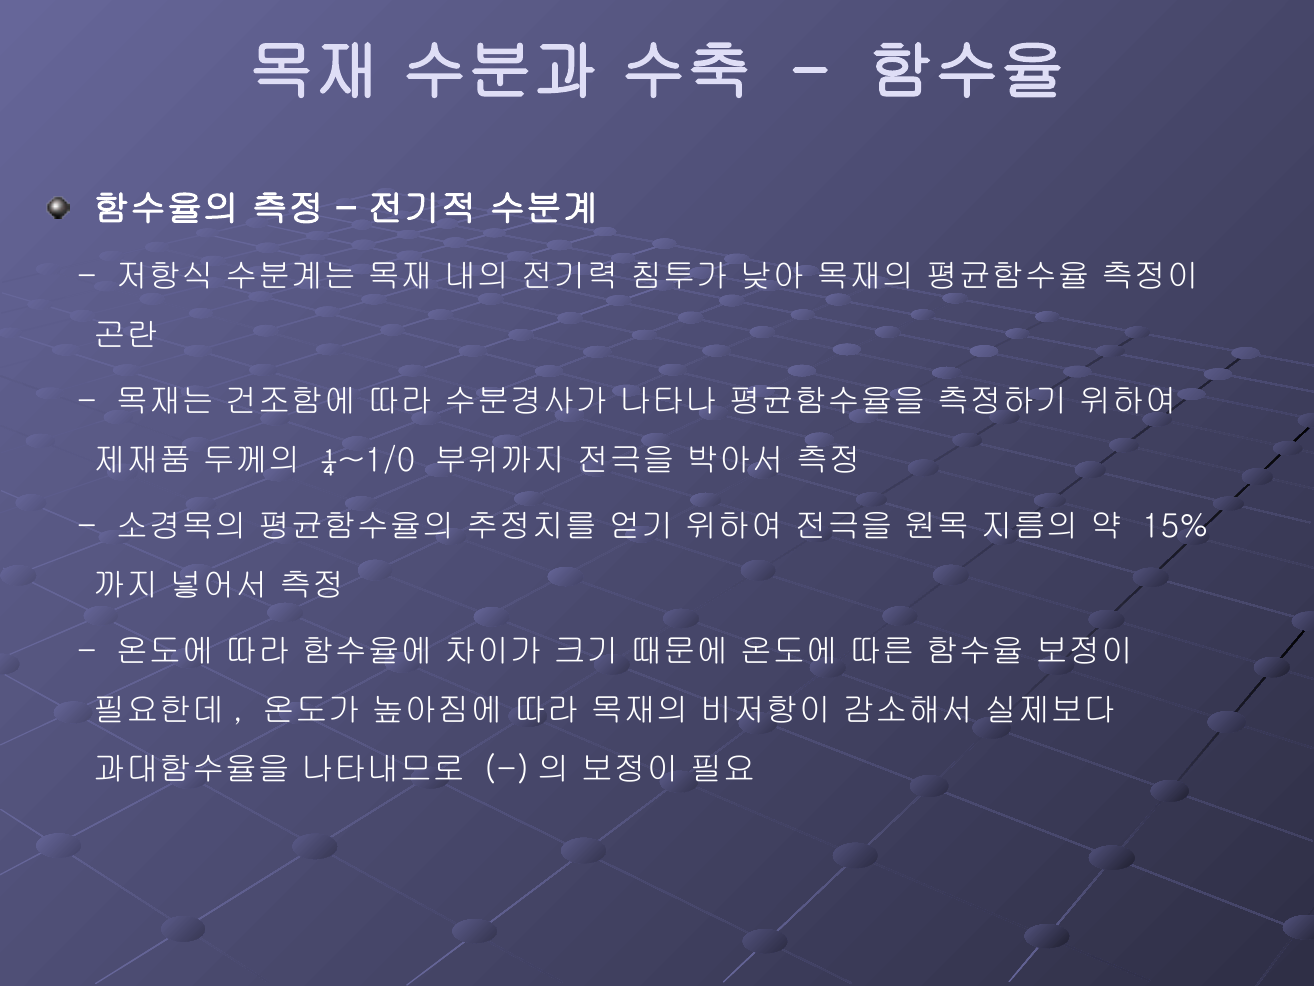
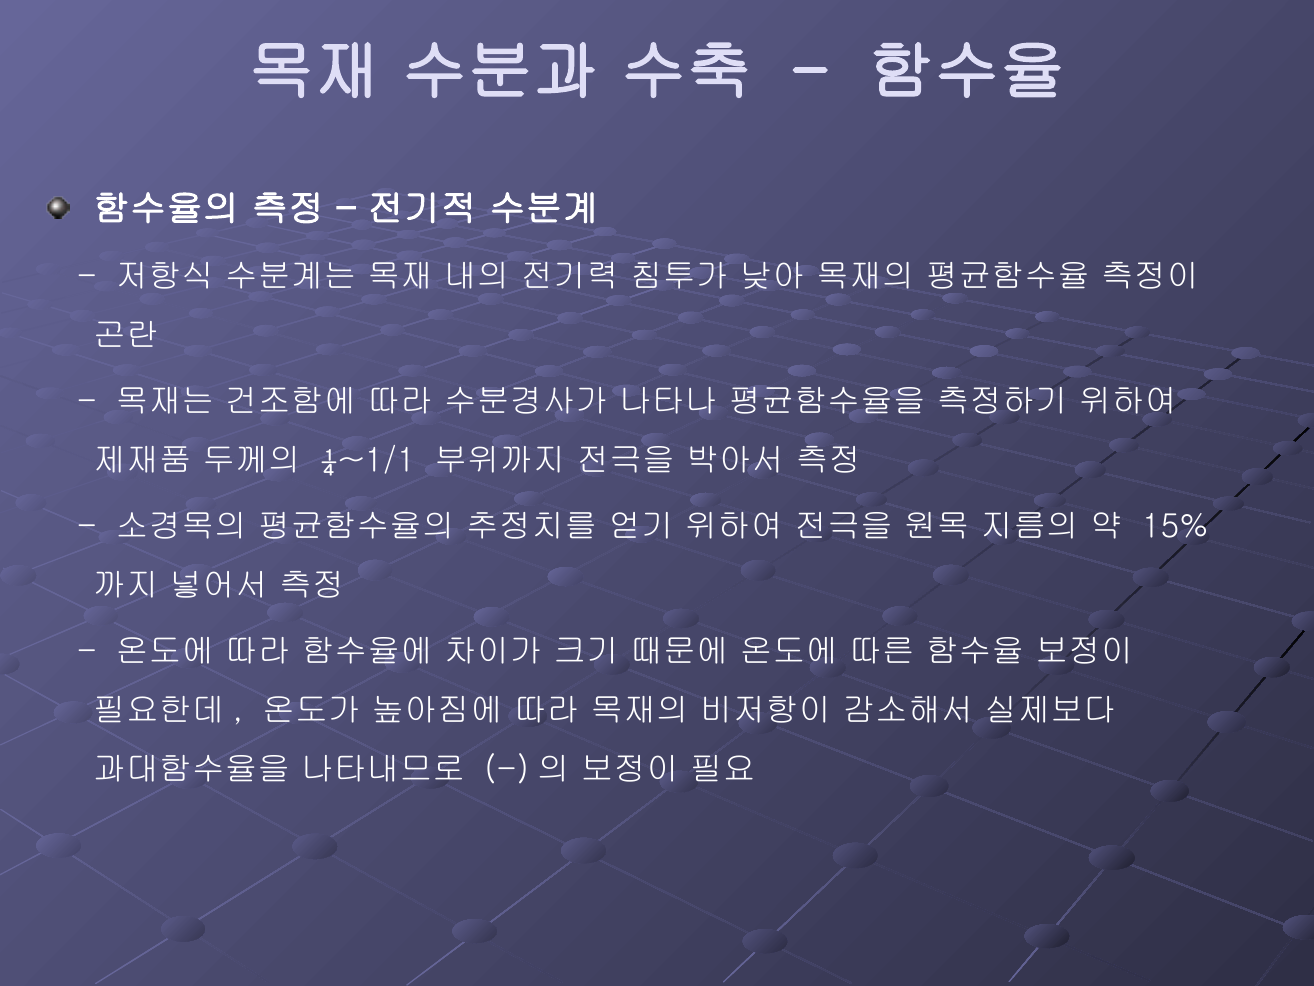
¼~1/0: ¼~1/0 -> ¼~1/1
